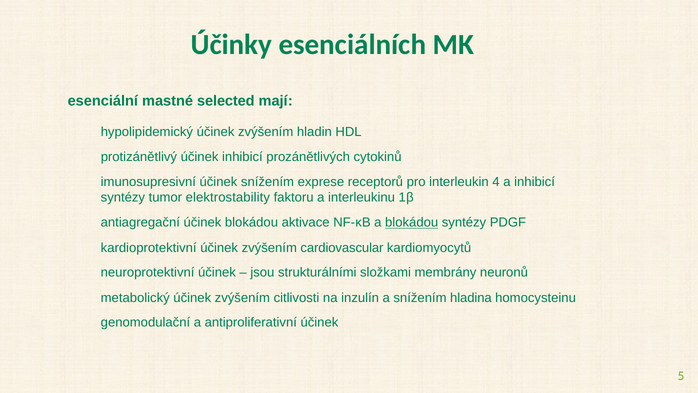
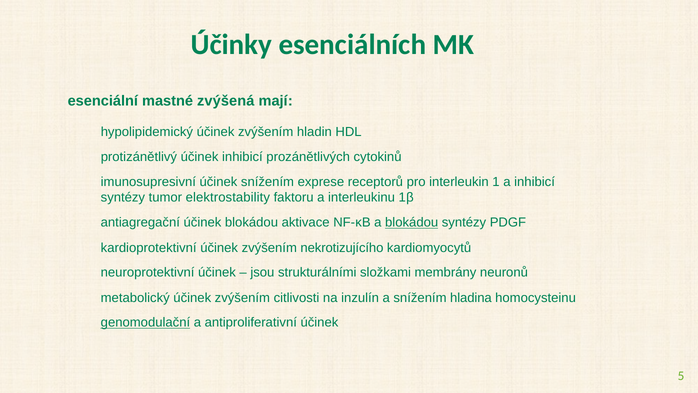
selected: selected -> zvýšená
4: 4 -> 1
cardiovascular: cardiovascular -> nekrotizujícího
genomodulační underline: none -> present
